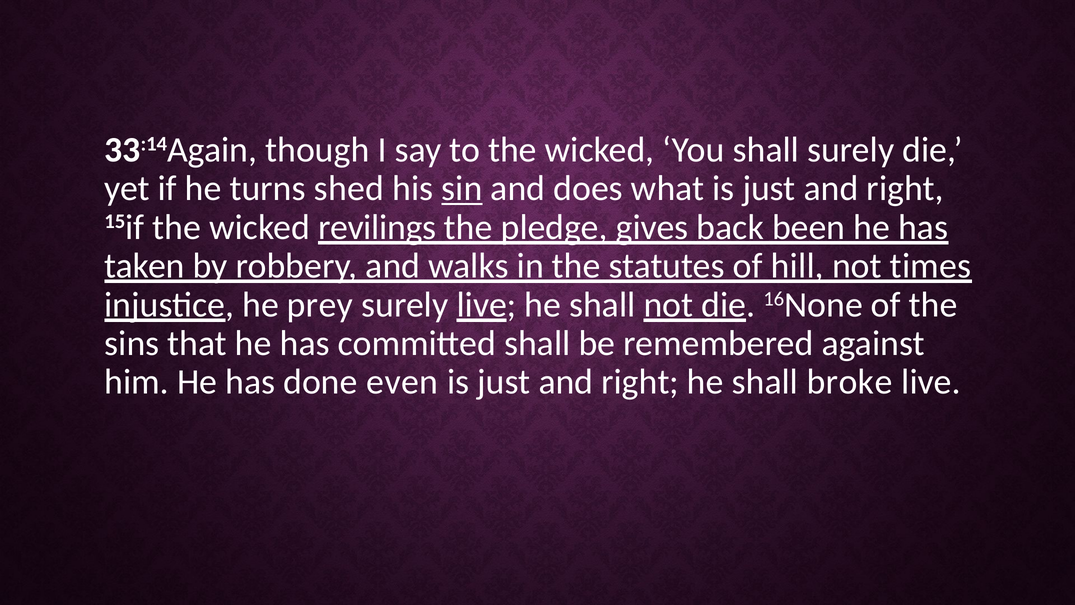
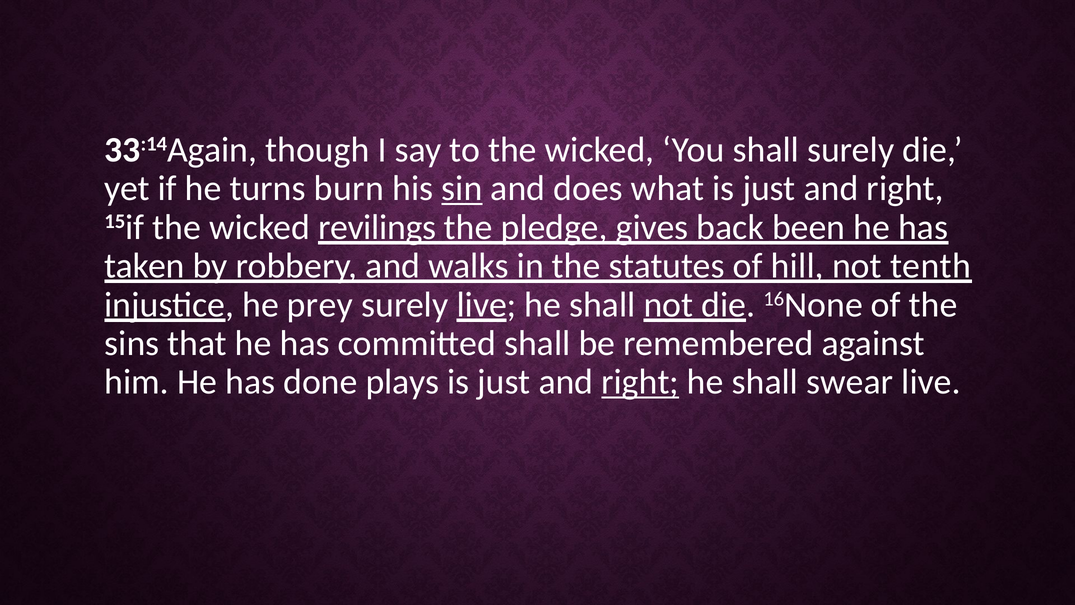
shed: shed -> burn
times: times -> tenth
even: even -> plays
right at (640, 382) underline: none -> present
broke: broke -> swear
